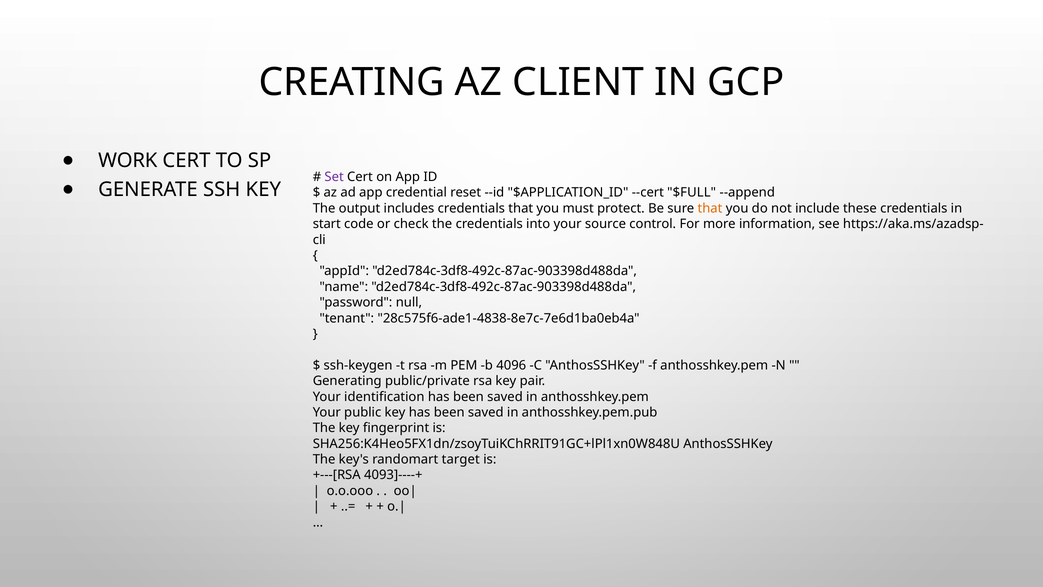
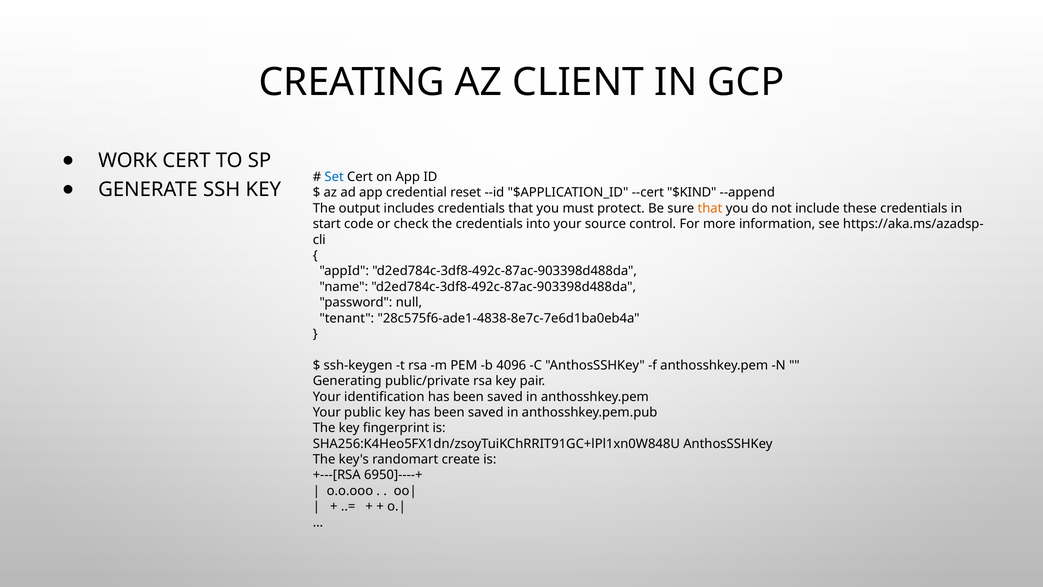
Set colour: purple -> blue
$FULL: $FULL -> $KIND
target: target -> create
4093]----+: 4093]----+ -> 6950]----+
